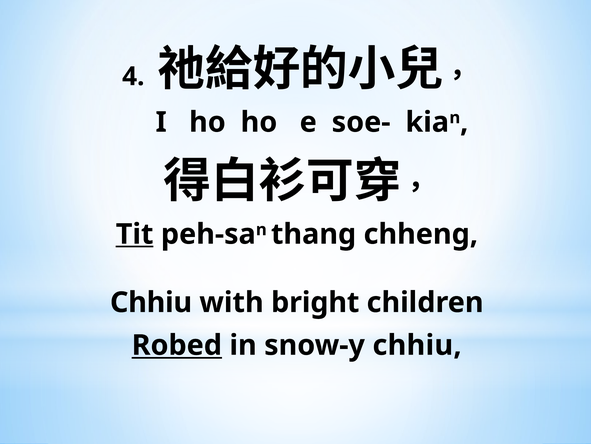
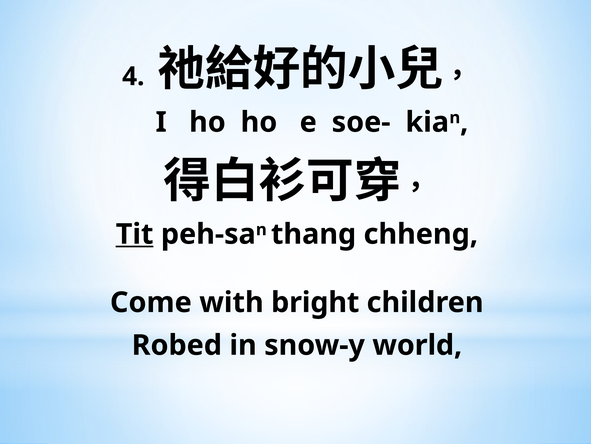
Chhiu at (151, 302): Chhiu -> Come
Robed underline: present -> none
snow-y chhiu: chhiu -> world
